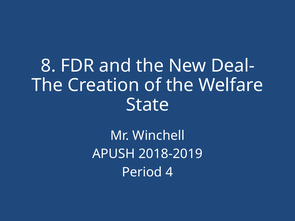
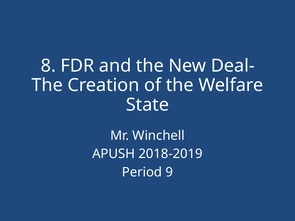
4: 4 -> 9
